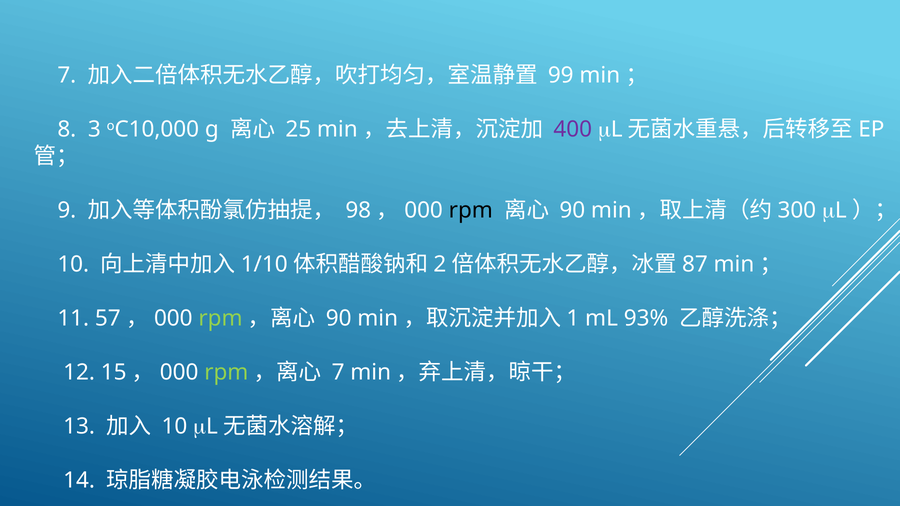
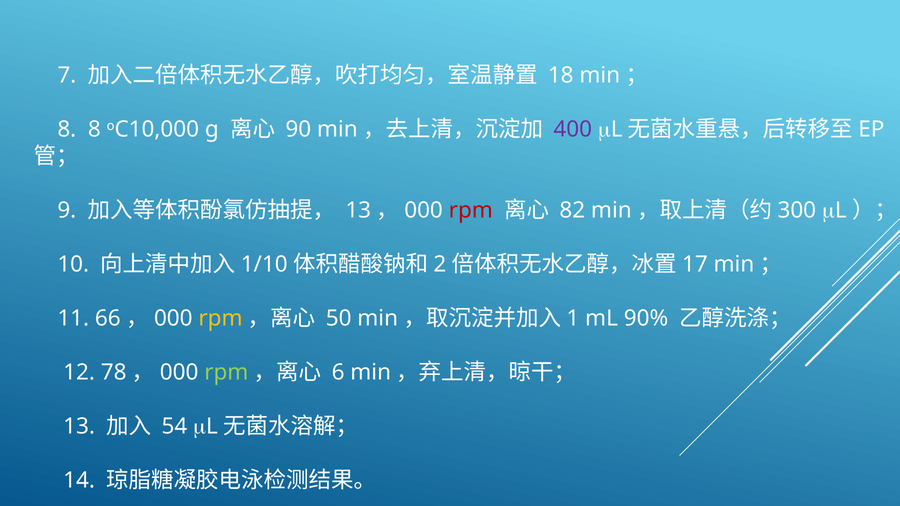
99: 99 -> 18
8 3: 3 -> 8
25: 25 -> 90
98 at (358, 210): 98 -> 13
rpm at (471, 210) colour: black -> red
90 at (572, 210): 90 -> 82
87: 87 -> 17
57: 57 -> 66
rpm at (221, 318) colour: light green -> yellow
90 at (339, 318): 90 -> 50
93%: 93% -> 90%
15: 15 -> 78
7 at (338, 372): 7 -> 6
10 at (174, 426): 10 -> 54
